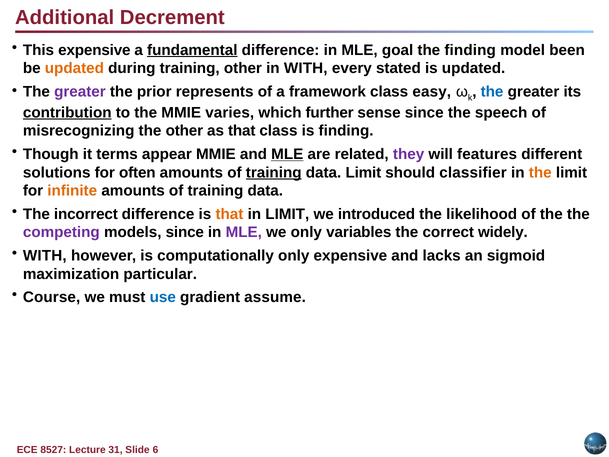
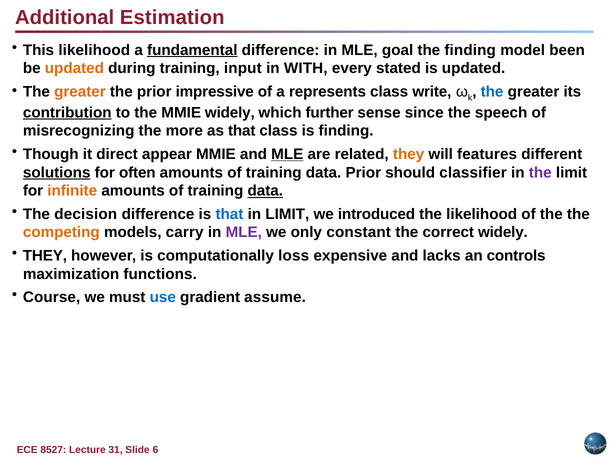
Decrement: Decrement -> Estimation
This expensive: expensive -> likelihood
training other: other -> input
greater at (80, 92) colour: purple -> orange
represents: represents -> impressive
framework: framework -> represents
easy: easy -> write
MMIE varies: varies -> widely
the other: other -> more
terms: terms -> direct
they at (409, 154) colour: purple -> orange
solutions underline: none -> present
training at (274, 172) underline: present -> none
data Limit: Limit -> Prior
the at (540, 172) colour: orange -> purple
data at (265, 191) underline: none -> present
incorrect: incorrect -> decision
that at (229, 214) colour: orange -> blue
competing colour: purple -> orange
models since: since -> carry
variables: variables -> constant
WITH at (45, 256): WITH -> THEY
computationally only: only -> loss
sigmoid: sigmoid -> controls
particular: particular -> functions
